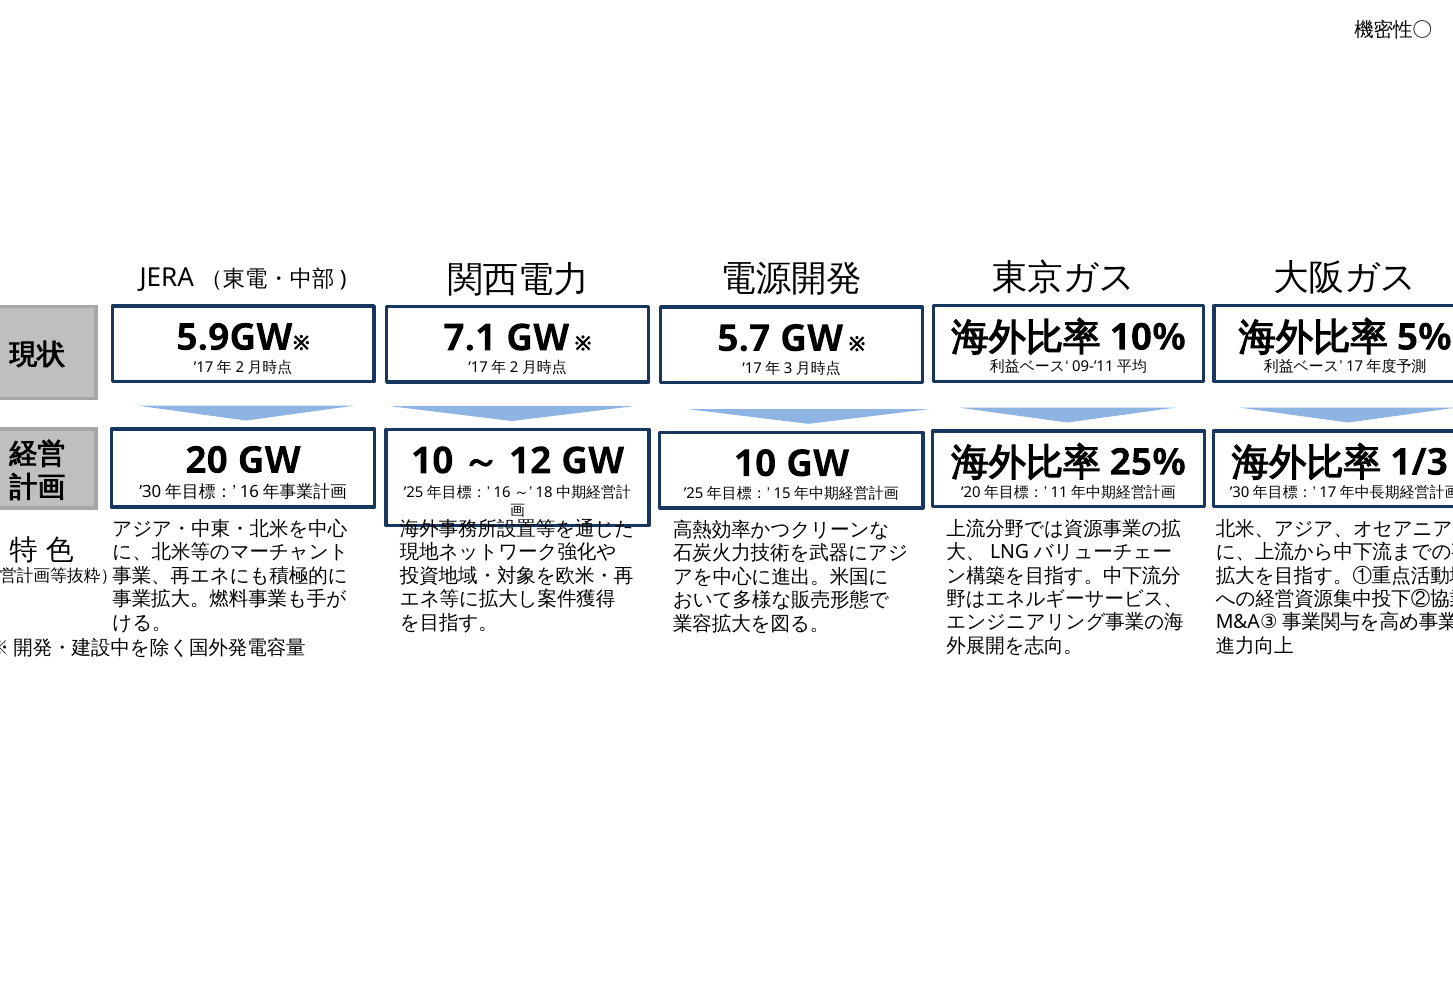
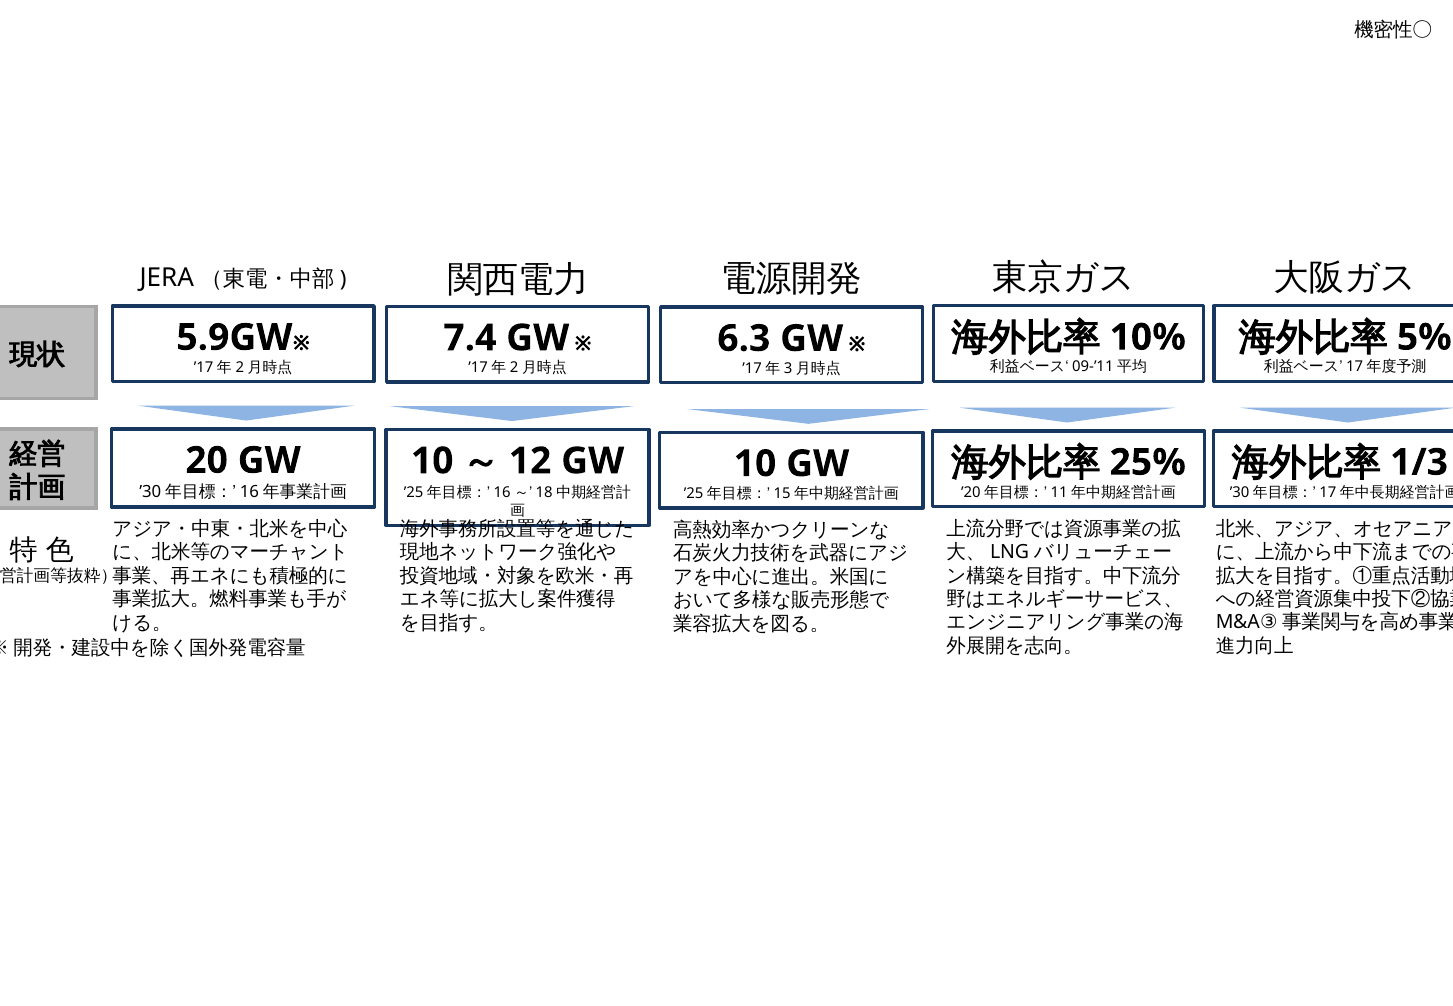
7.1: 7.1 -> 7.4
5.7: 5.7 -> 6.3
